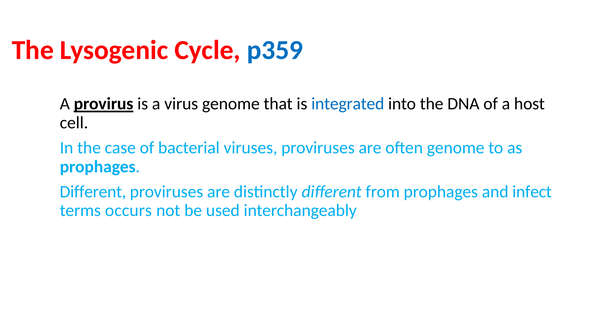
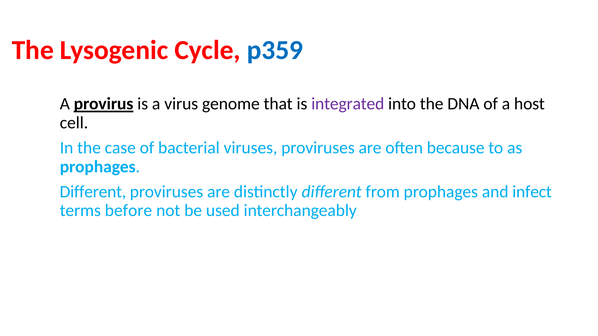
integrated colour: blue -> purple
often genome: genome -> because
occurs: occurs -> before
